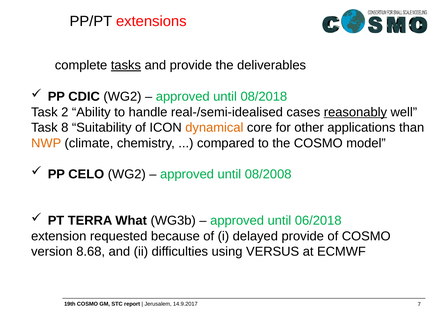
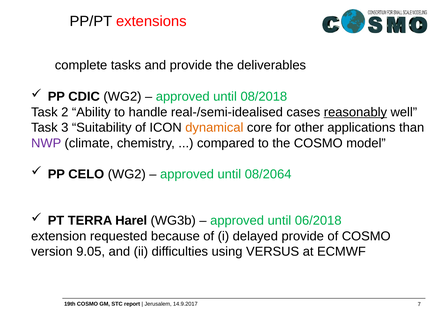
tasks underline: present -> none
8: 8 -> 3
NWP colour: orange -> purple
08/2008: 08/2008 -> 08/2064
What: What -> Harel
8.68: 8.68 -> 9.05
